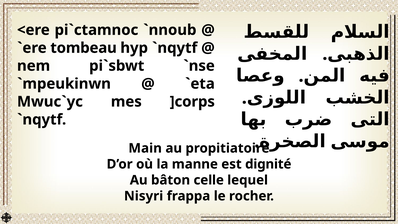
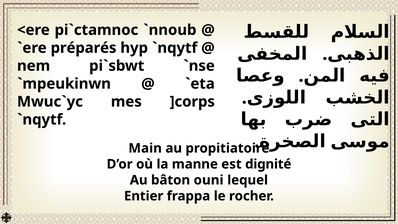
tombeau: tombeau -> préparés
celle: celle -> ouni
Nisyri: Nisyri -> Entier
